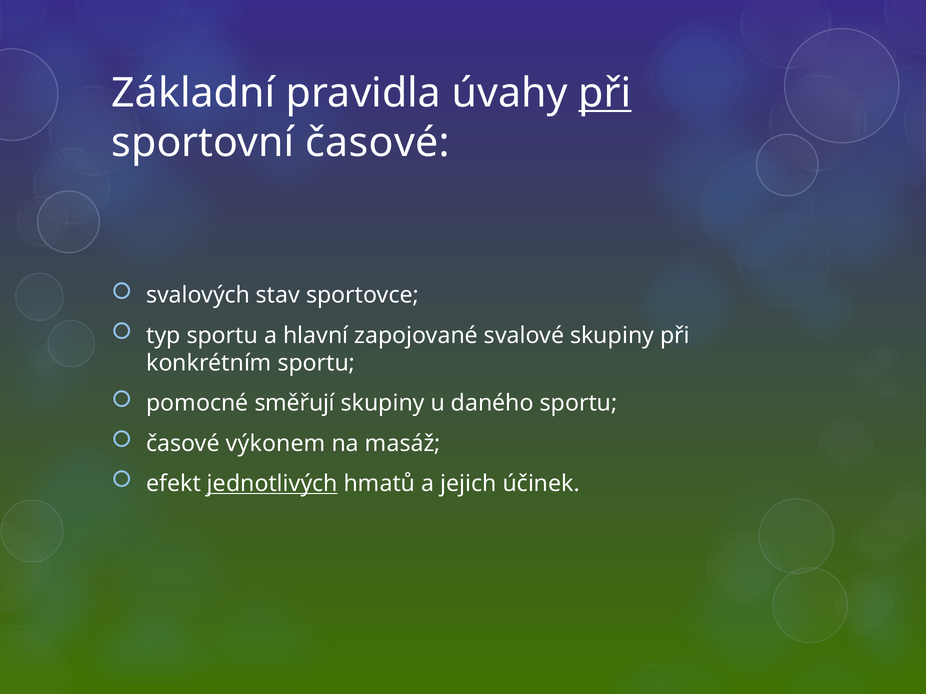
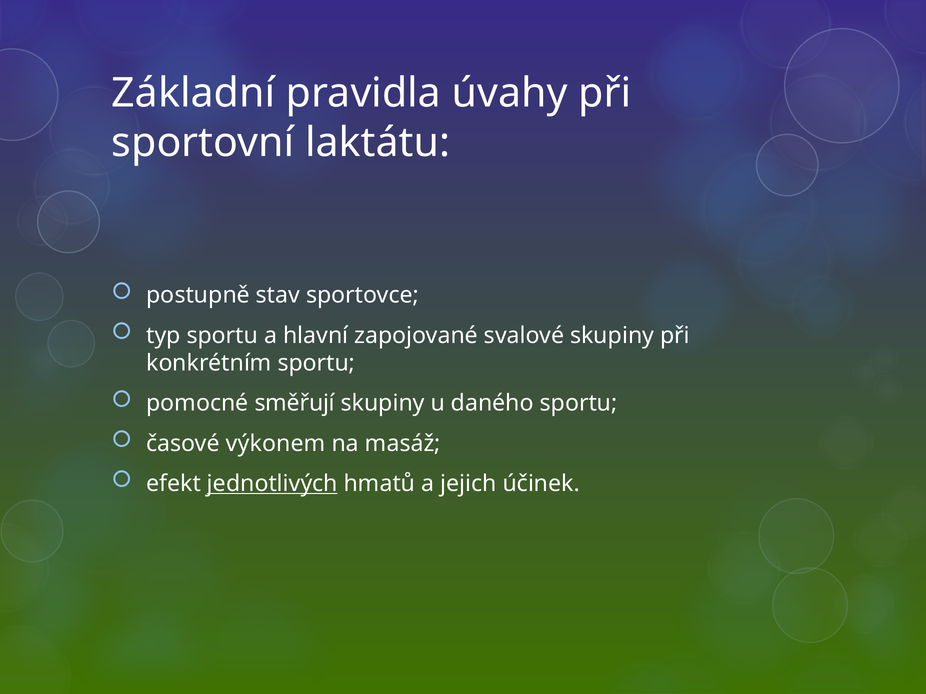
při at (605, 93) underline: present -> none
sportovní časové: časové -> laktátu
svalových: svalových -> postupně
